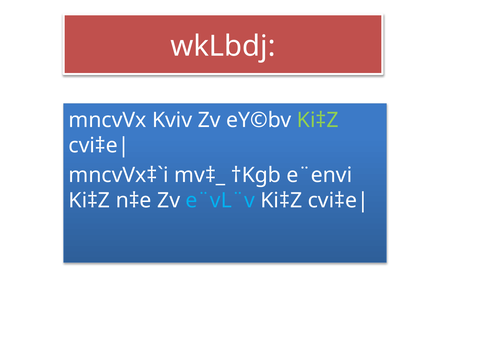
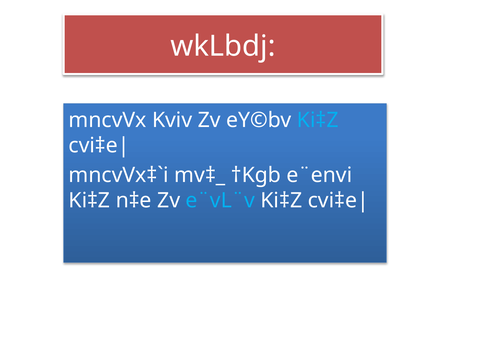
Ki‡Z at (318, 120) colour: light green -> light blue
